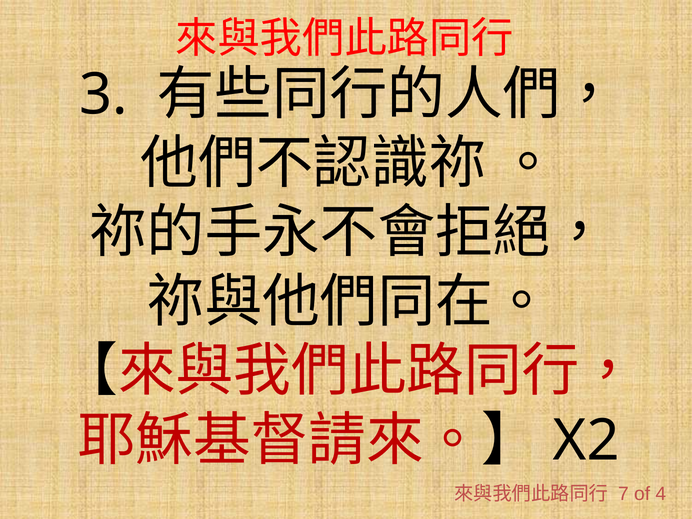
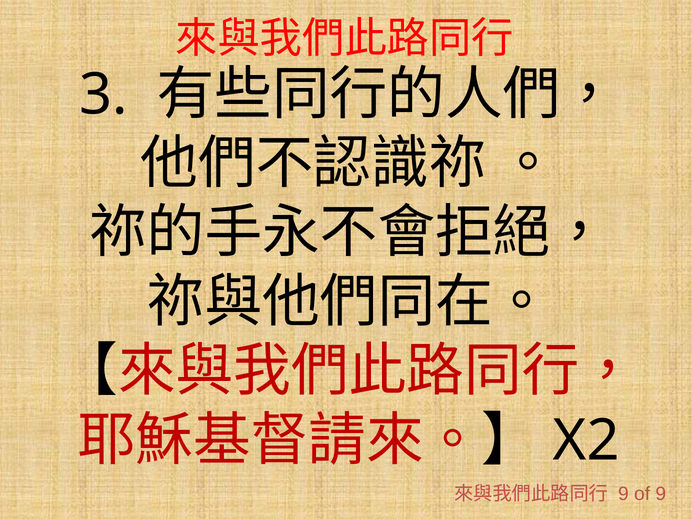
7 at (623, 494): 7 -> 9
of 4: 4 -> 9
